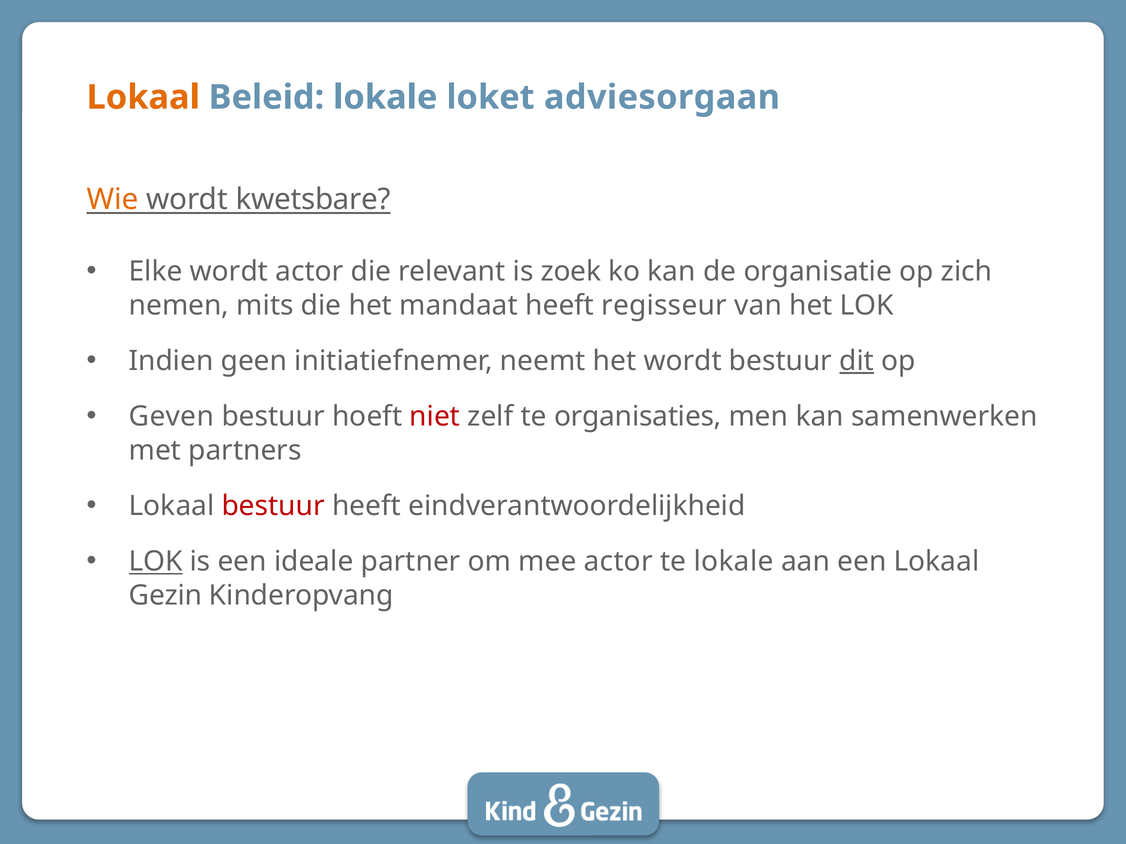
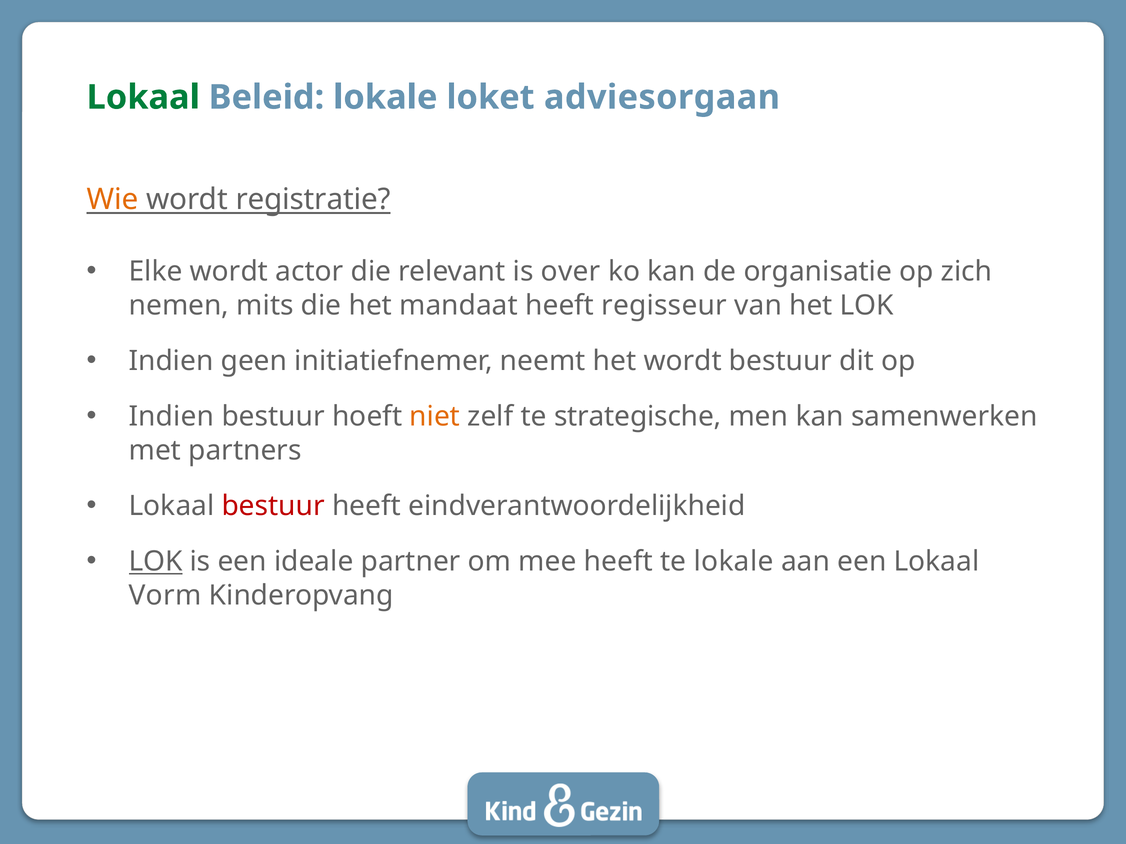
Lokaal at (143, 97) colour: orange -> green
kwetsbare: kwetsbare -> registratie
zoek: zoek -> over
dit underline: present -> none
Geven at (171, 417): Geven -> Indien
niet colour: red -> orange
organisaties: organisaties -> strategische
mee actor: actor -> heeft
Gezin: Gezin -> Vorm
